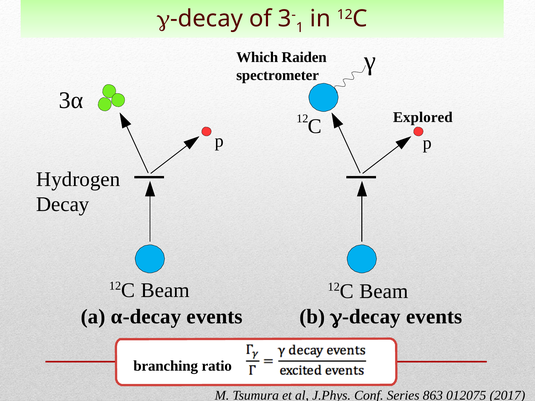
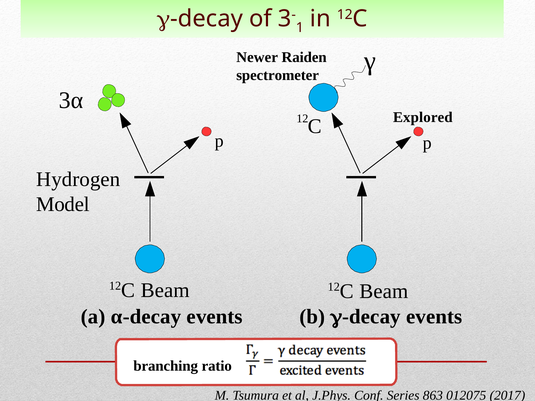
Which: Which -> Newer
Decay at (63, 204): Decay -> Model
